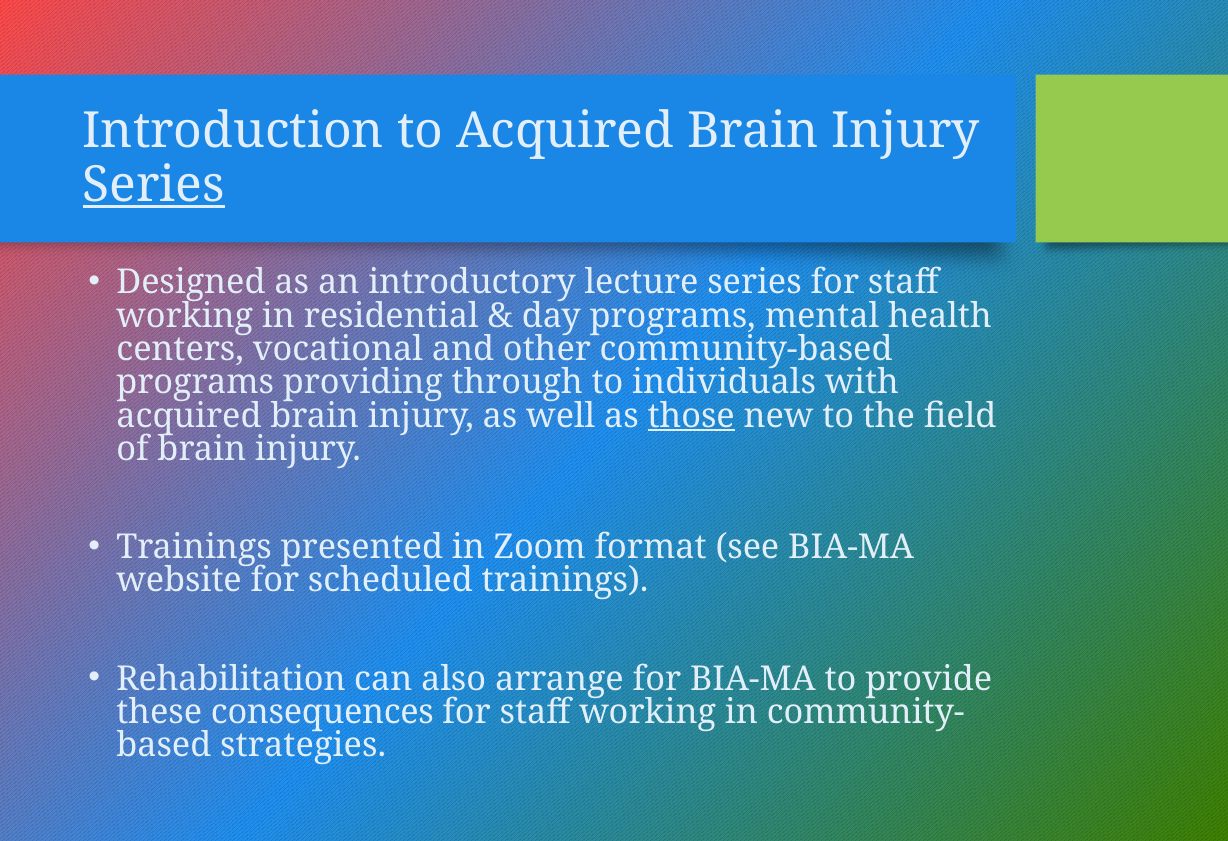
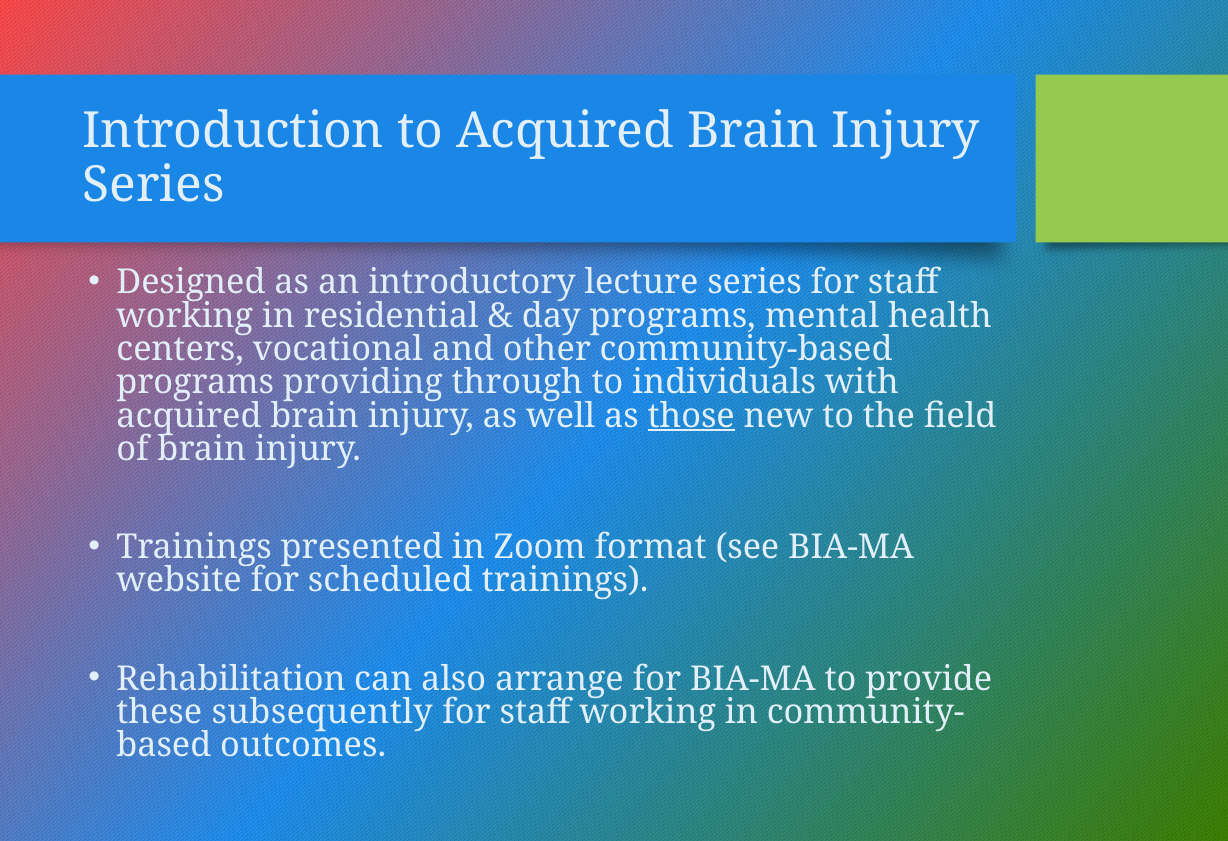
Series at (154, 185) underline: present -> none
consequences: consequences -> subsequently
strategies: strategies -> outcomes
